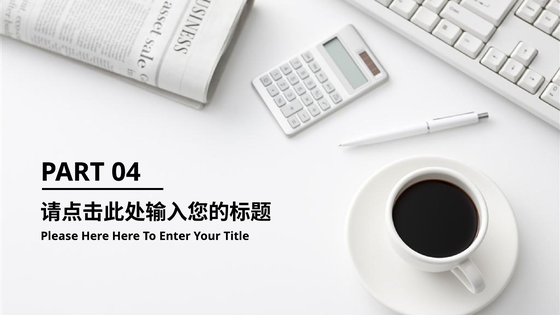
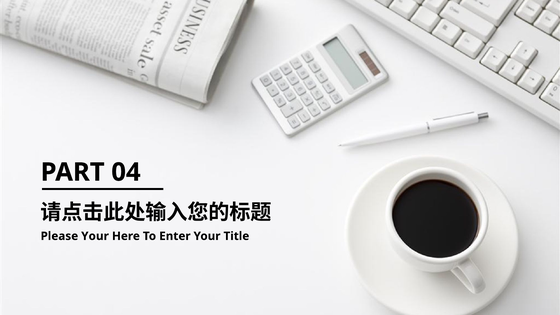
Please Here: Here -> Your
